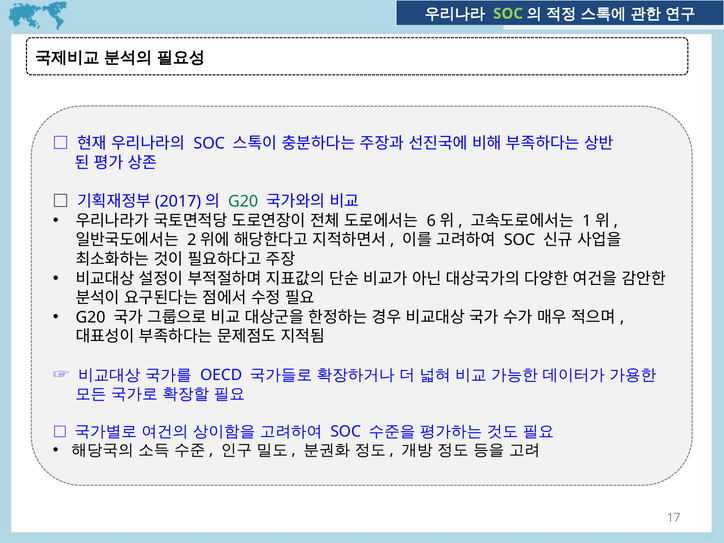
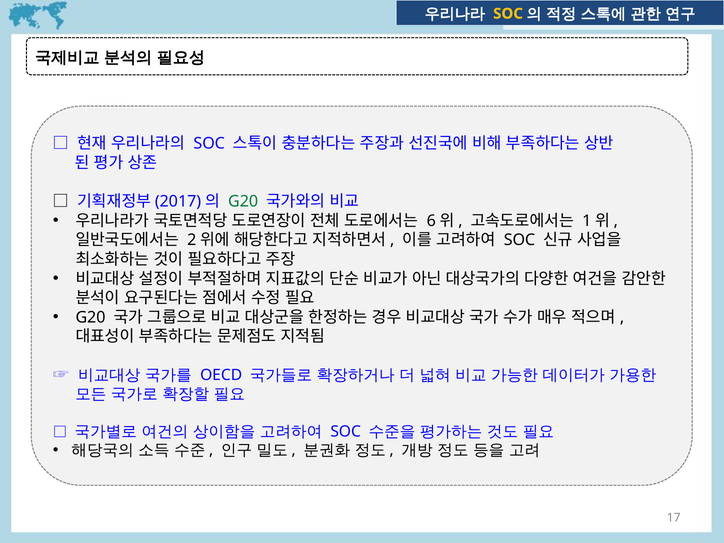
SOC at (508, 14) colour: light green -> yellow
